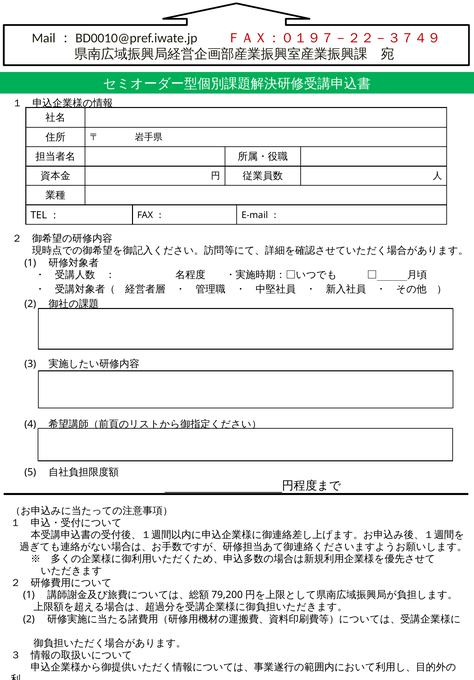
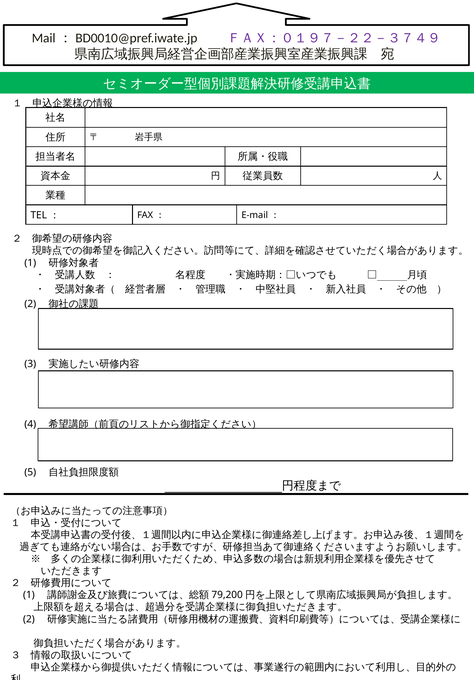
ＦＡＸ：０１９７－２２－３７４９ colour: red -> purple
